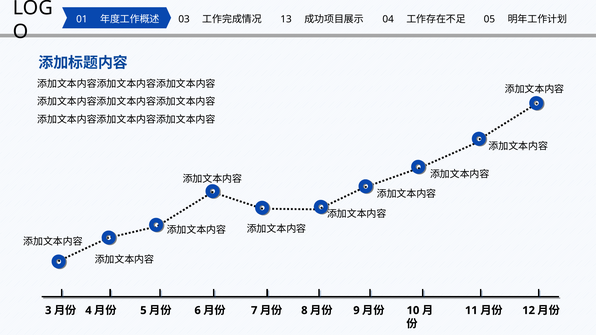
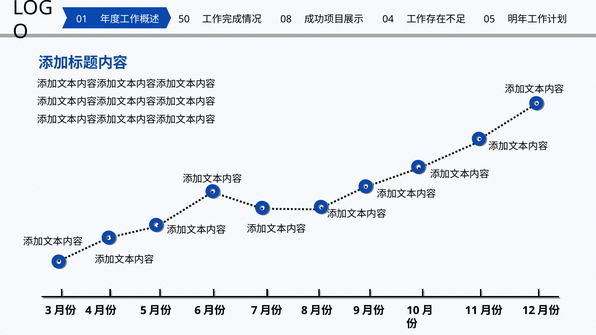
03: 03 -> 50
13: 13 -> 08
